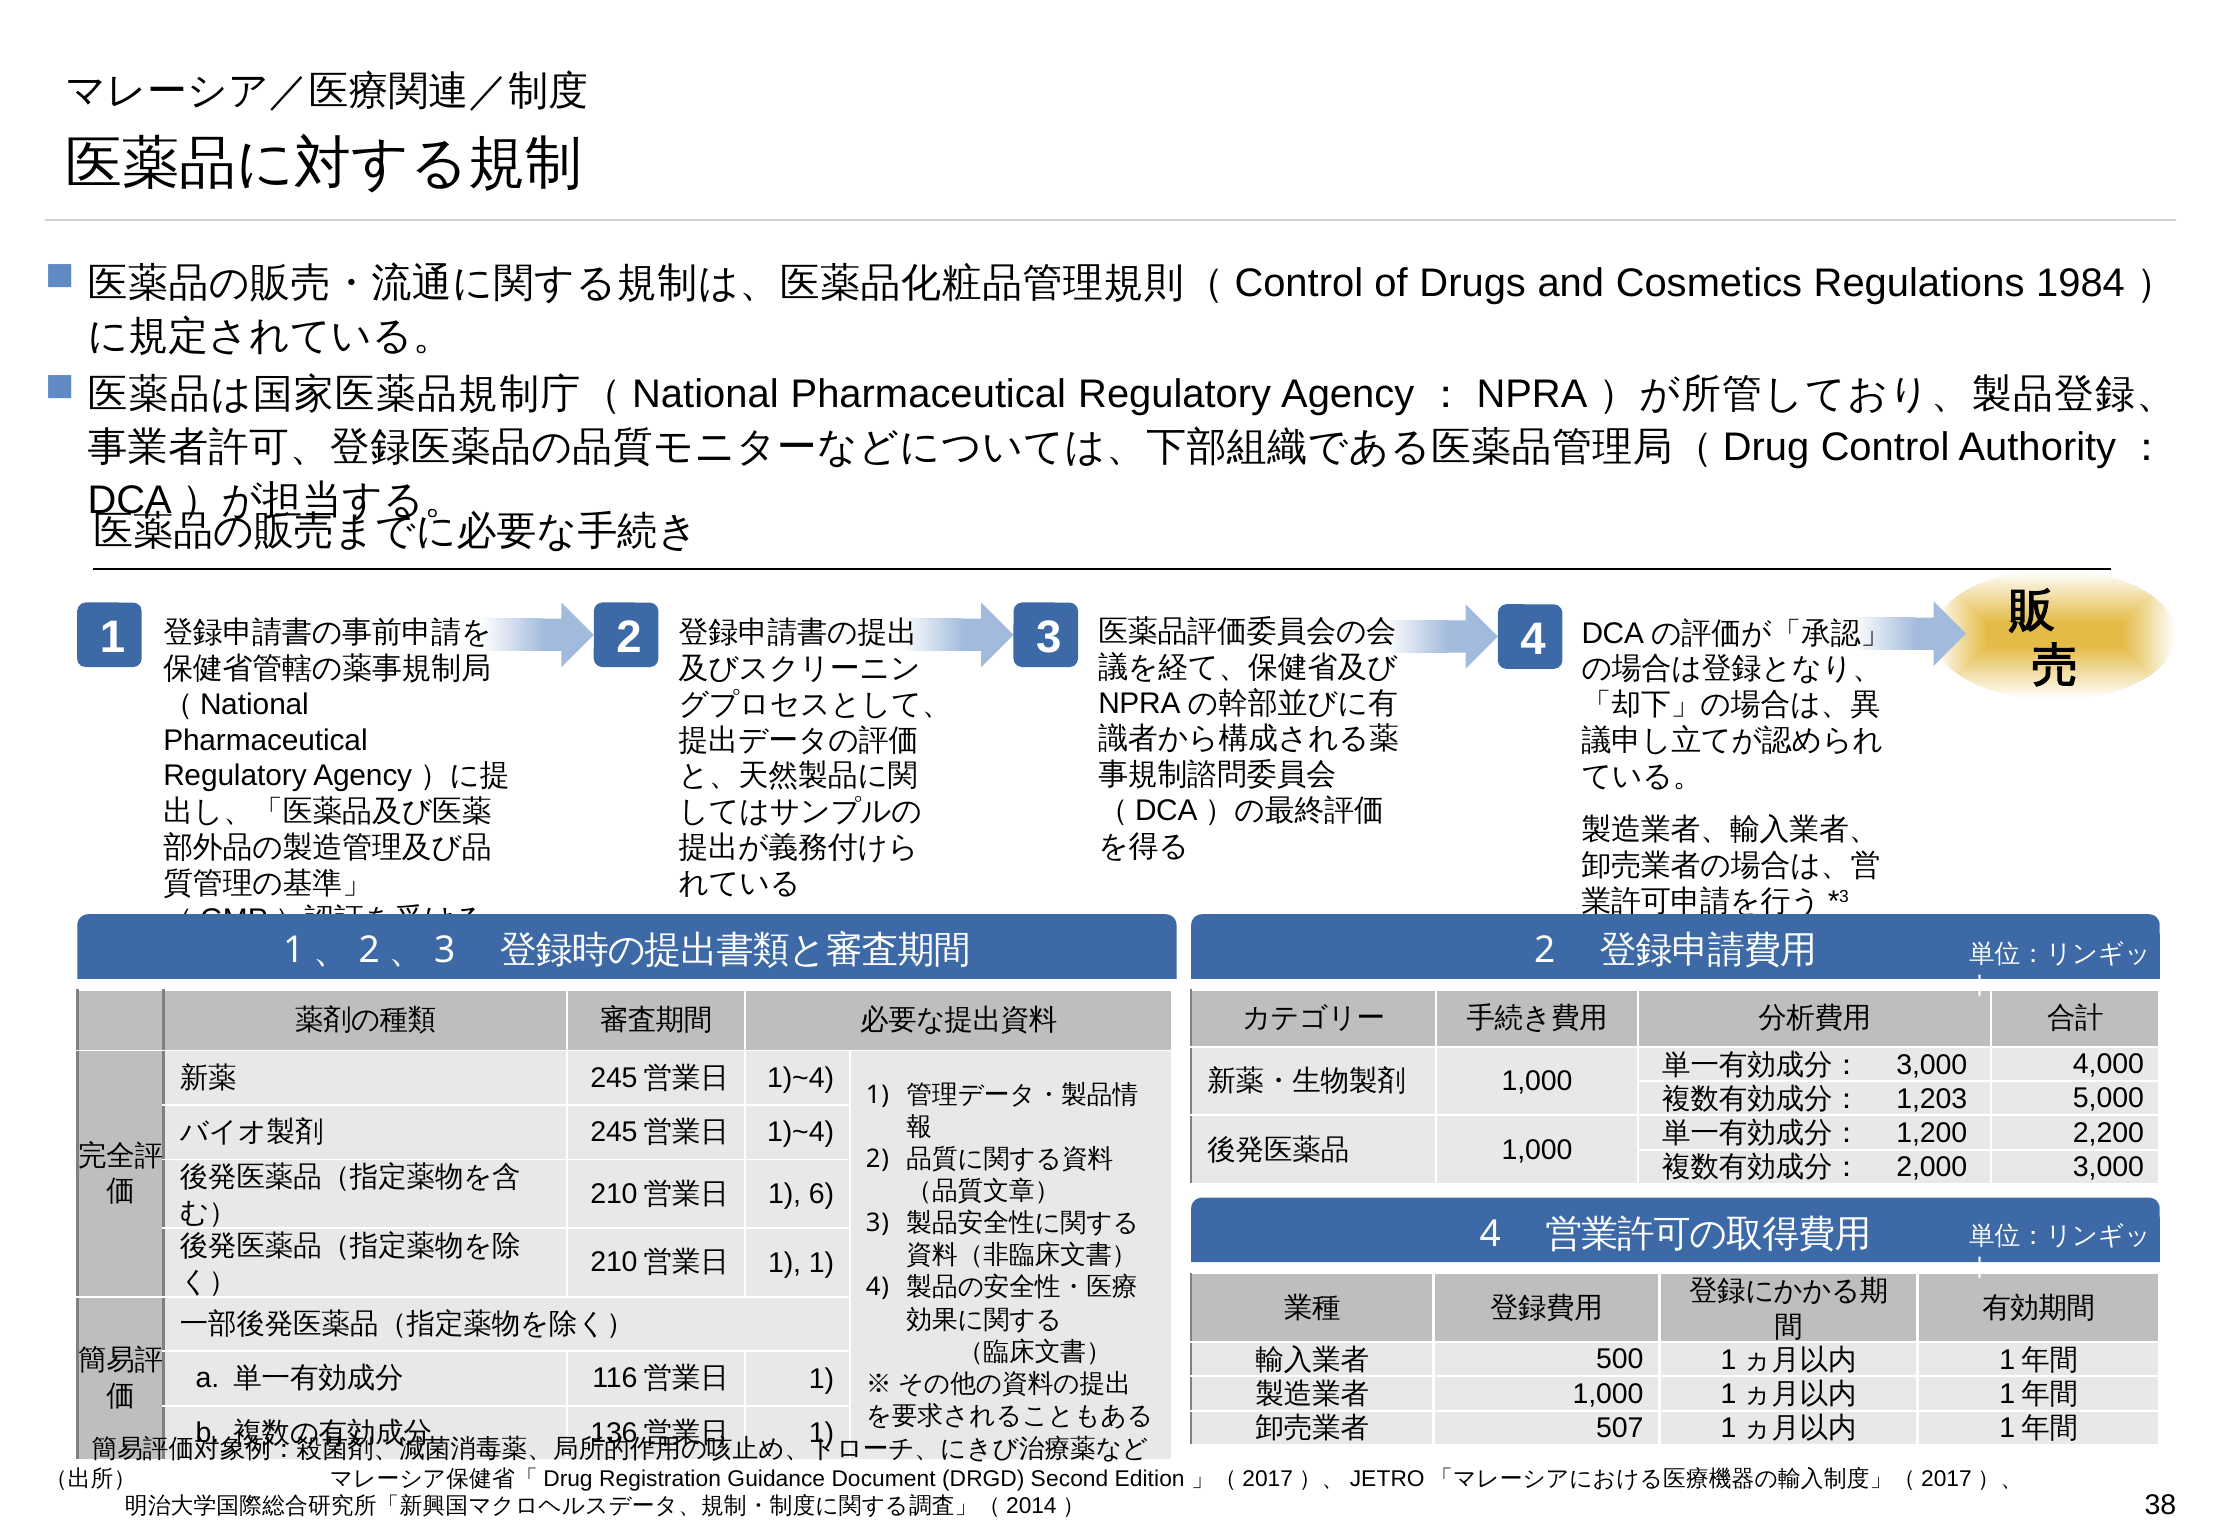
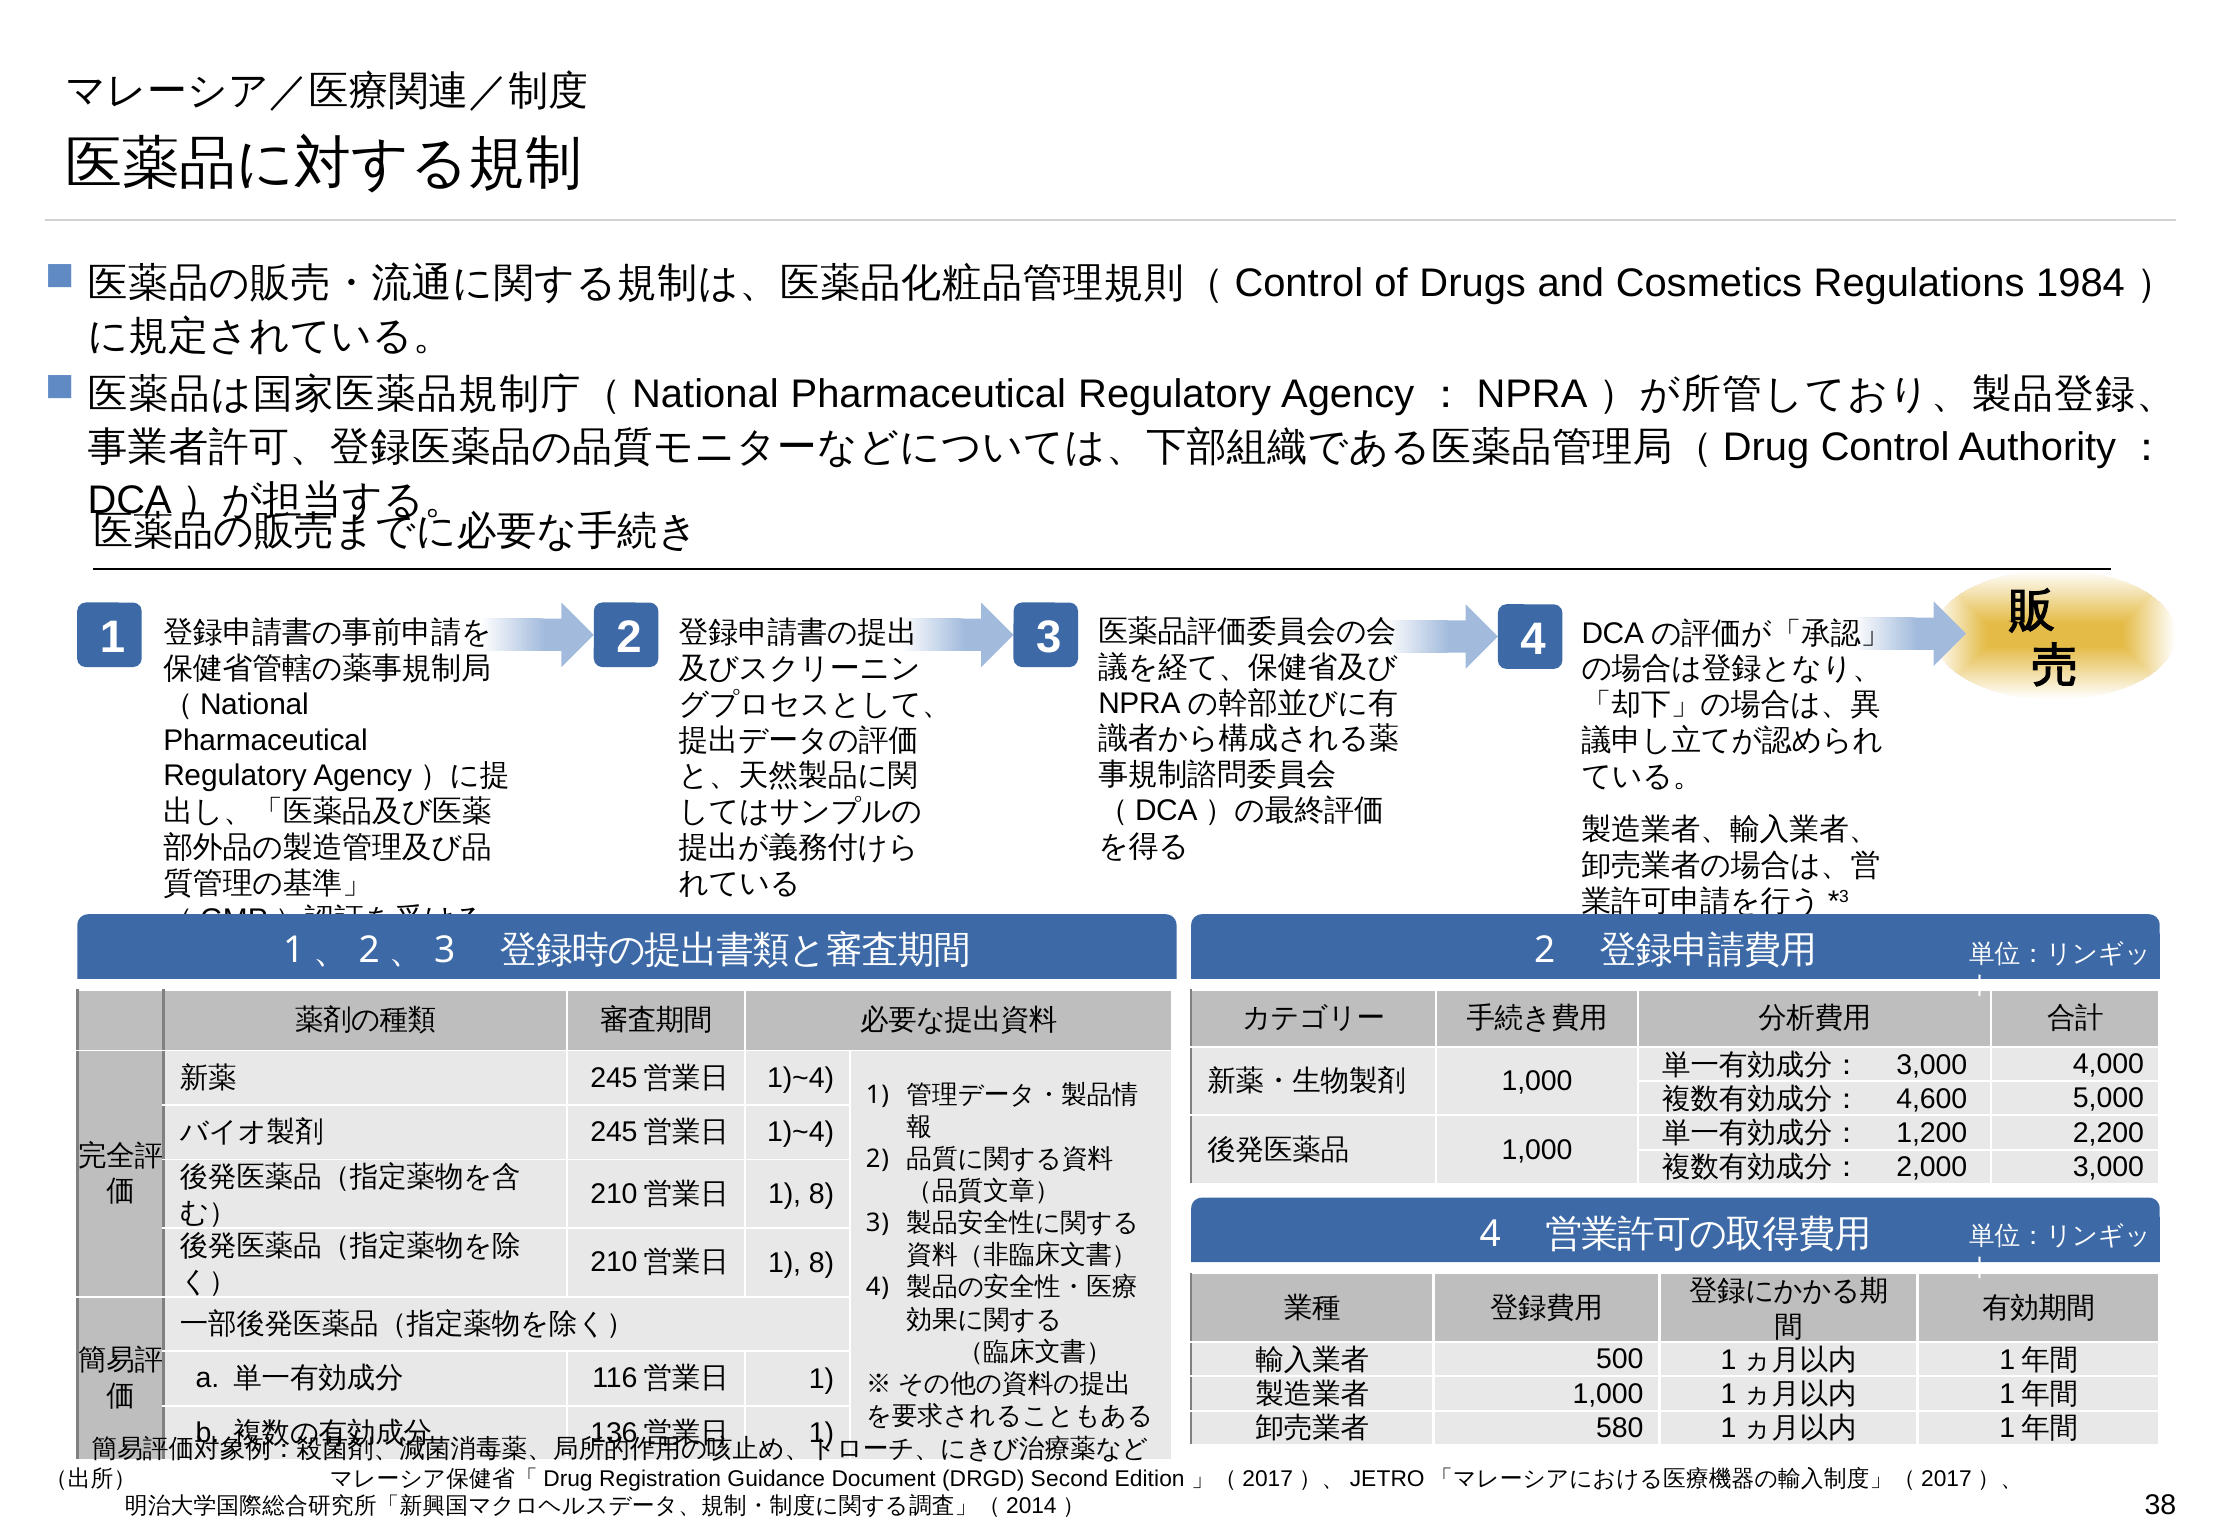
1,203: 1,203 -> 4,600
6 at (821, 1194): 6 -> 8
1 at (821, 1262): 1 -> 8
507: 507 -> 580
